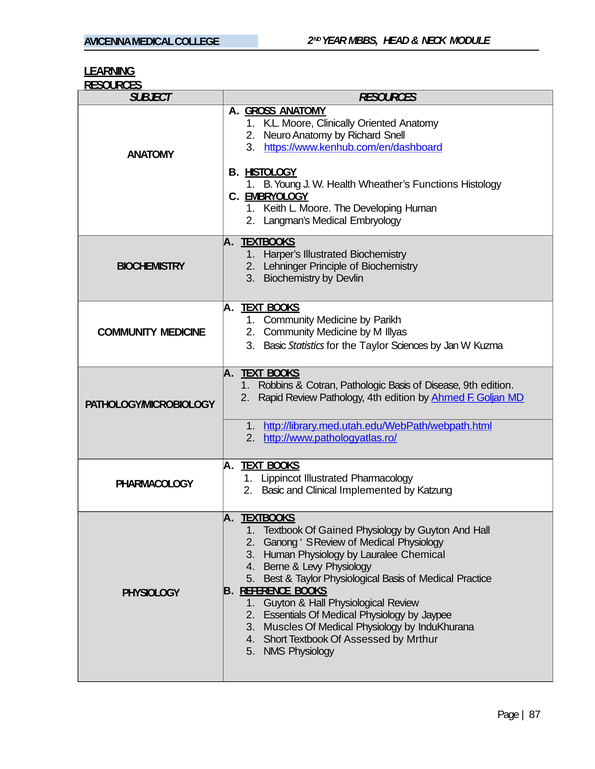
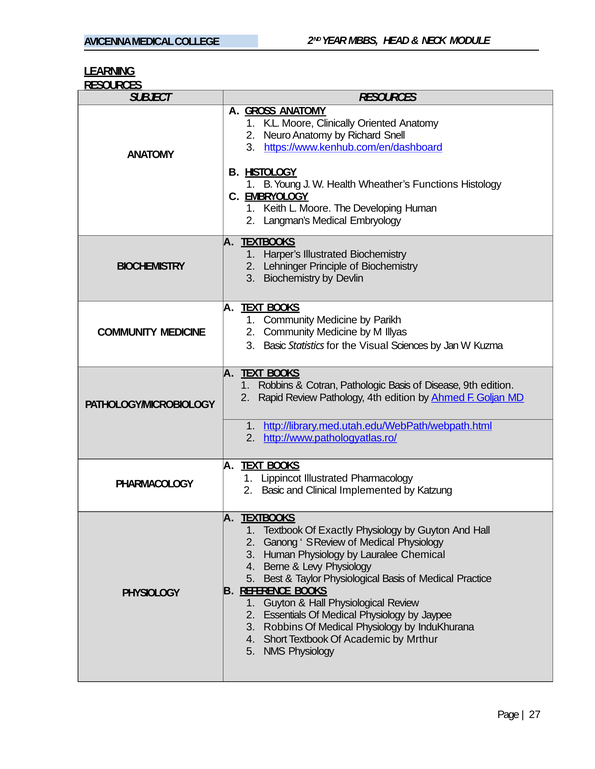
the Taylor: Taylor -> Visual
Gained: Gained -> Exactly
Muscles at (283, 628): Muscles -> Robbins
Assessed: Assessed -> Academic
87: 87 -> 27
